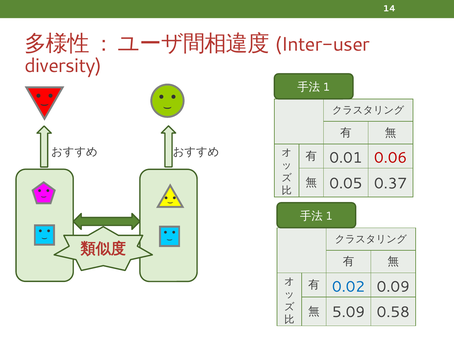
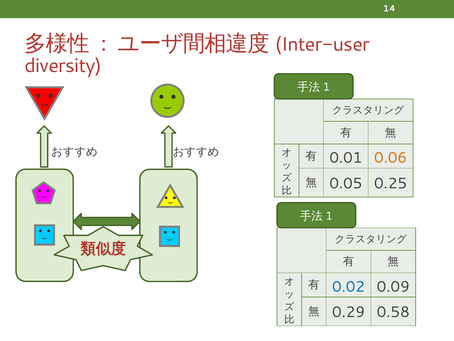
0.06 colour: red -> orange
0.37: 0.37 -> 0.25
5.09: 5.09 -> 0.29
